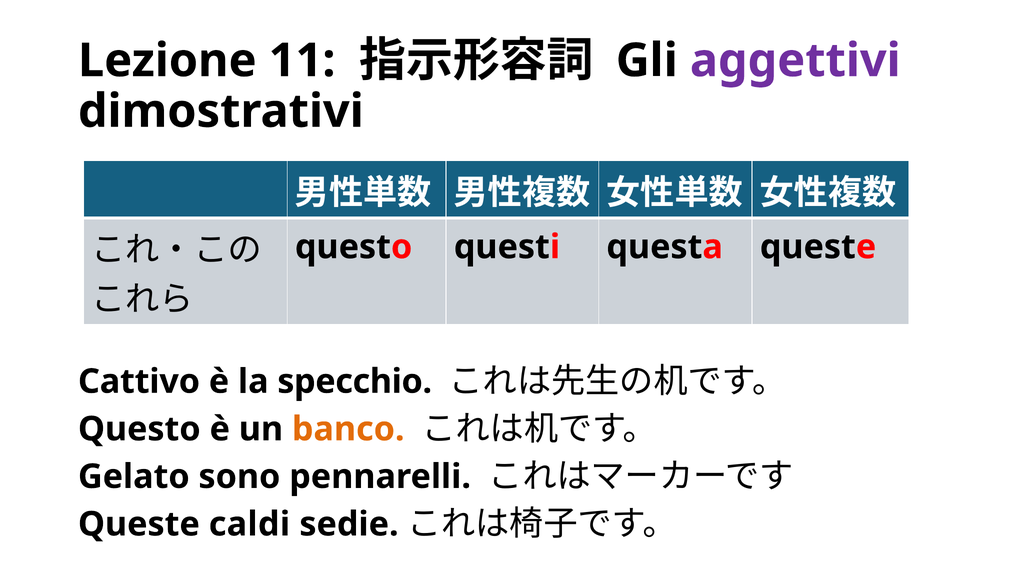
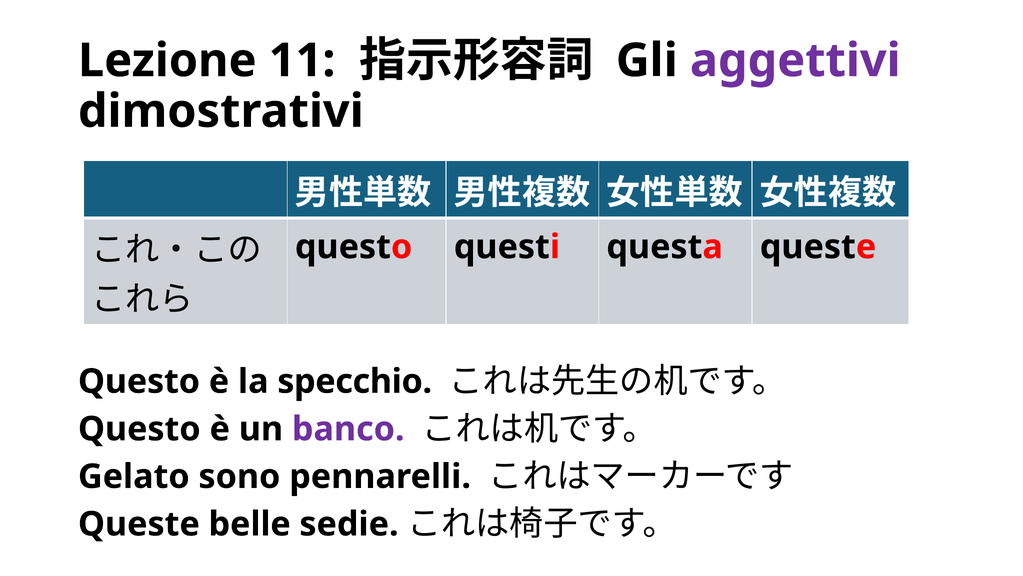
Cattivo at (139, 381): Cattivo -> Questo
banco colour: orange -> purple
caldi: caldi -> belle
